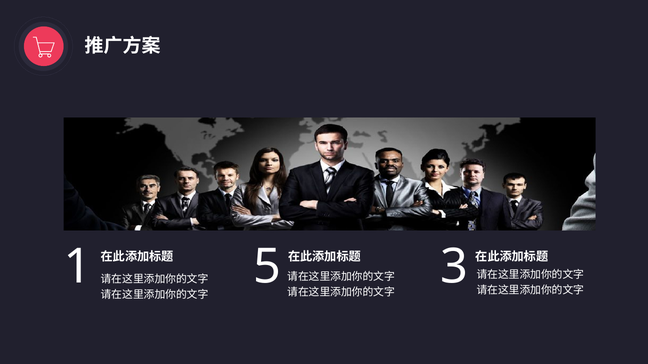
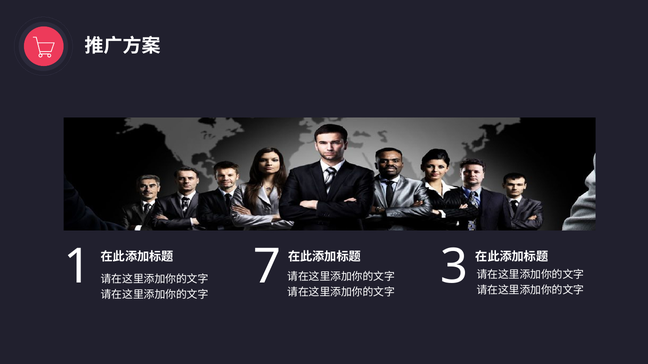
5: 5 -> 7
